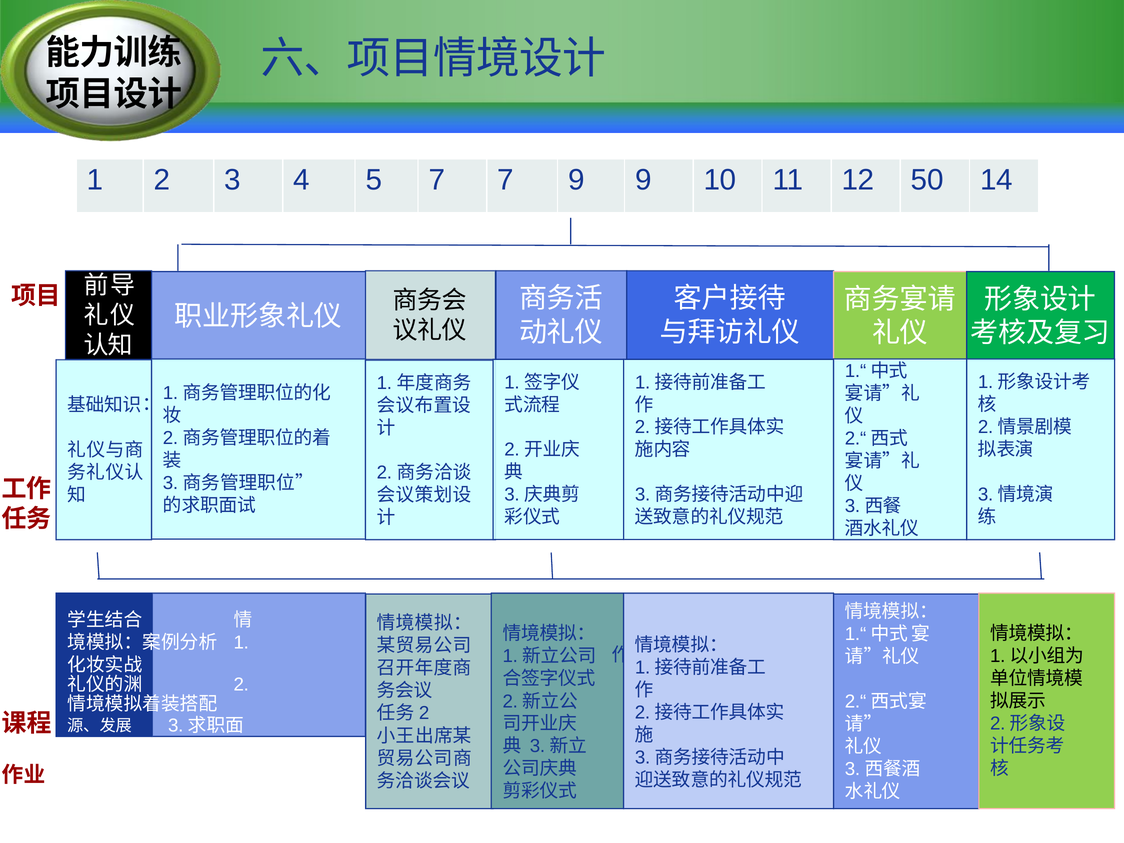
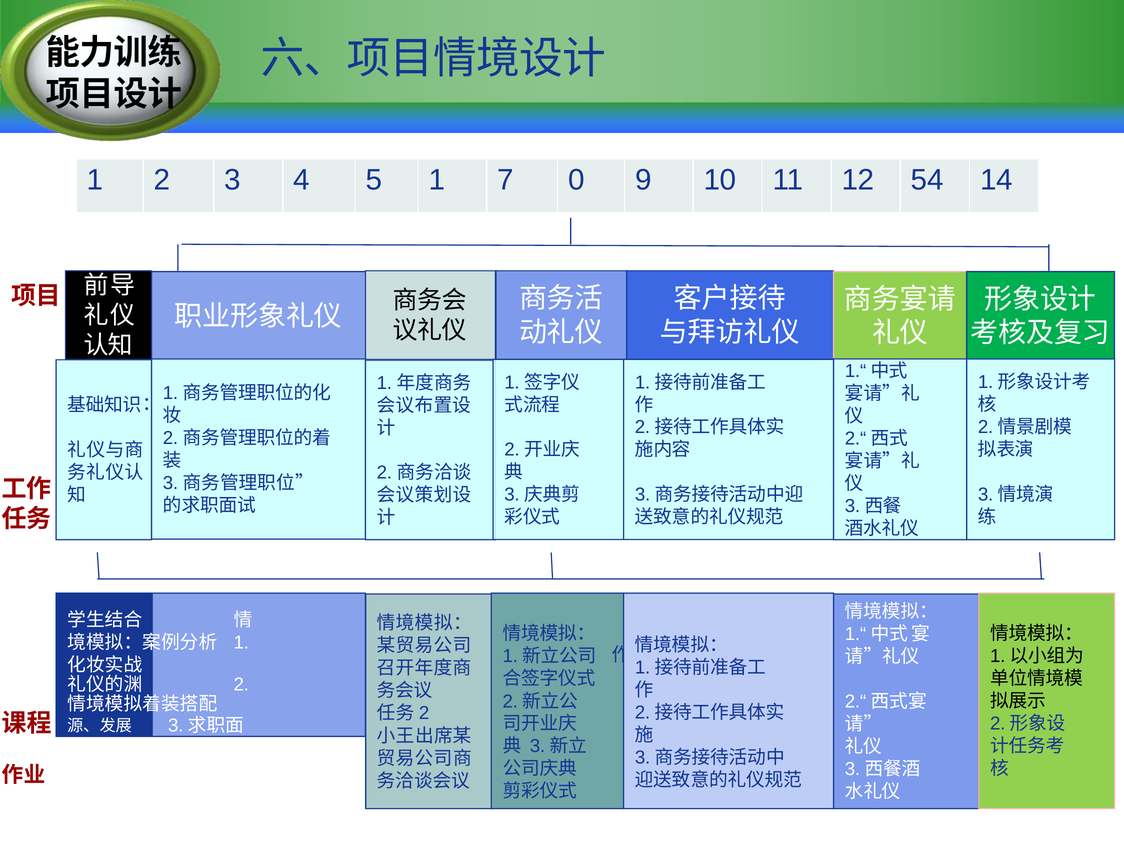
5 7: 7 -> 1
7 9: 9 -> 0
50: 50 -> 54
